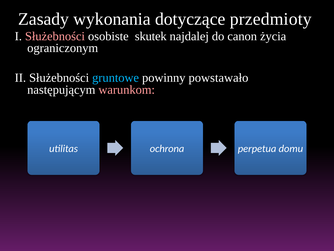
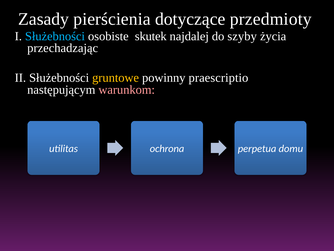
wykonania: wykonania -> pierścienia
Służebności at (55, 36) colour: pink -> light blue
canon: canon -> szyby
ograniczonym: ograniczonym -> przechadzając
gruntowe colour: light blue -> yellow
powstawało: powstawało -> praescriptio
